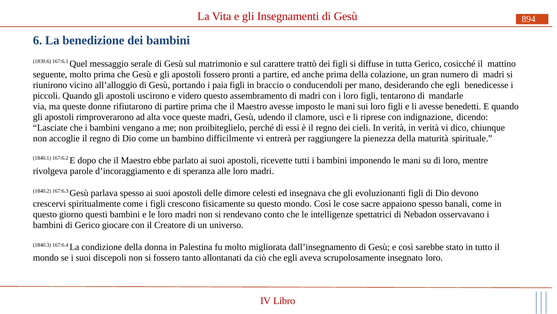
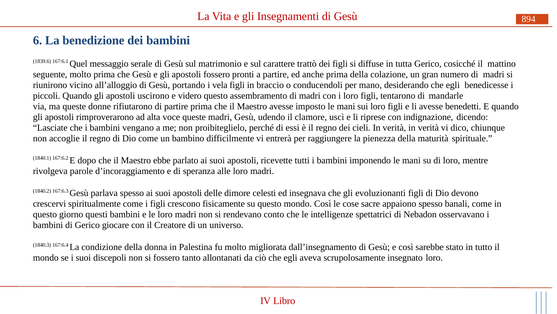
paia: paia -> vela
